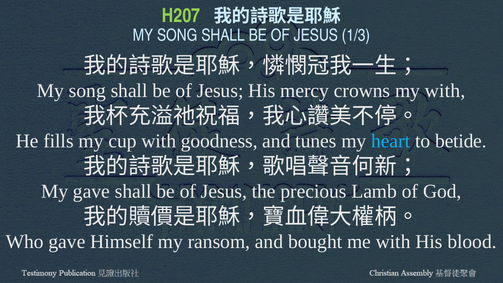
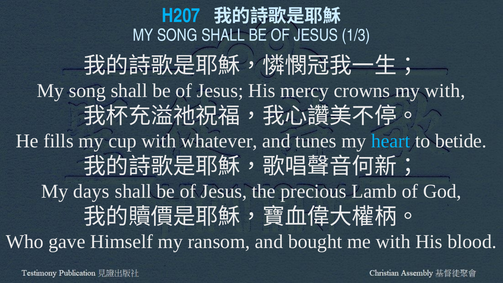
H207 colour: light green -> light blue
goodness: goodness -> whatever
My gave: gave -> days
